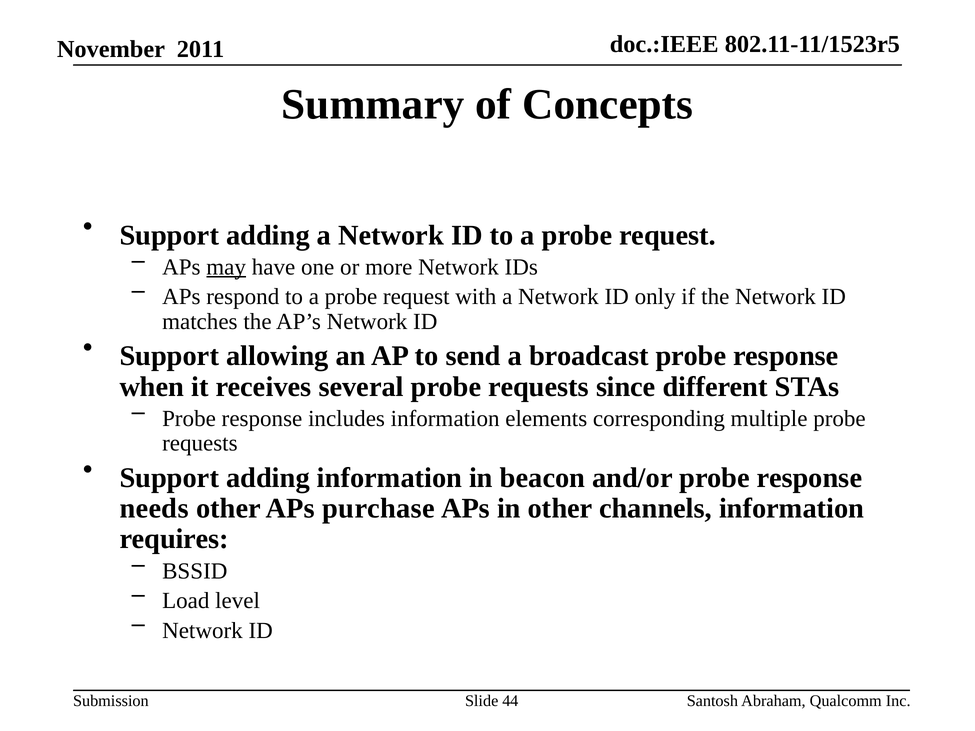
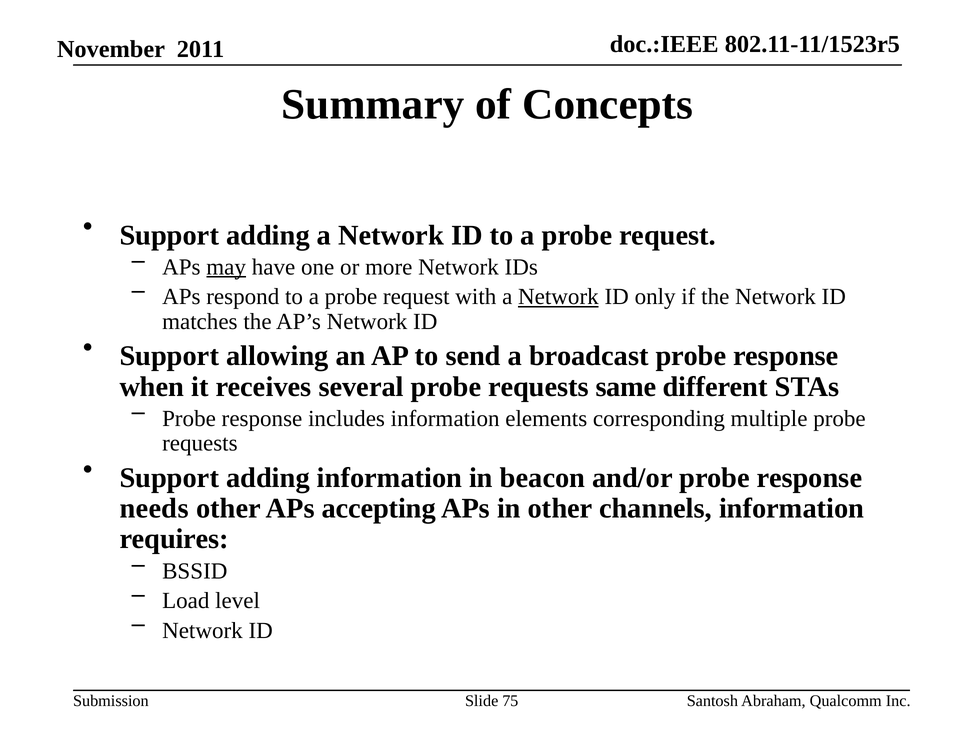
Network at (558, 297) underline: none -> present
since: since -> same
purchase: purchase -> accepting
44: 44 -> 75
